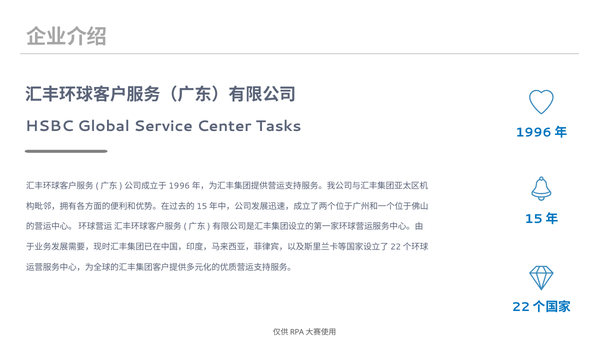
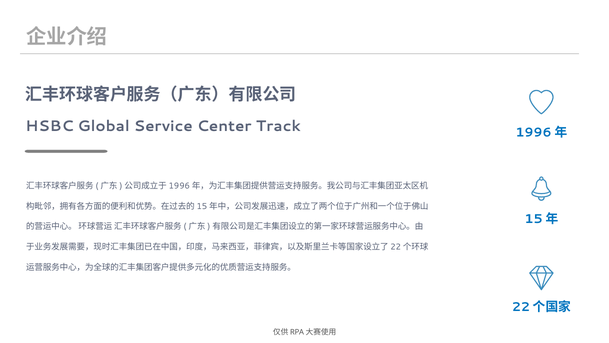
Tasks: Tasks -> Track
